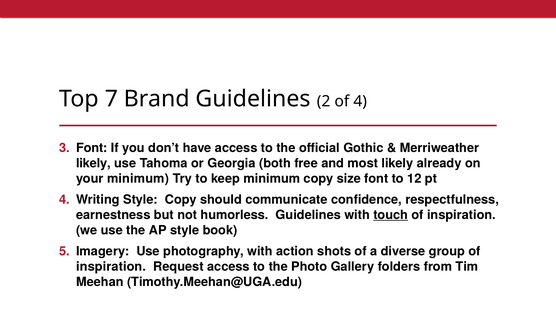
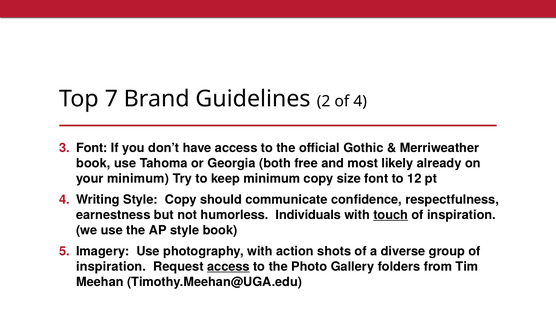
likely at (93, 163): likely -> book
humorless Guidelines: Guidelines -> Individuals
access at (228, 266) underline: none -> present
